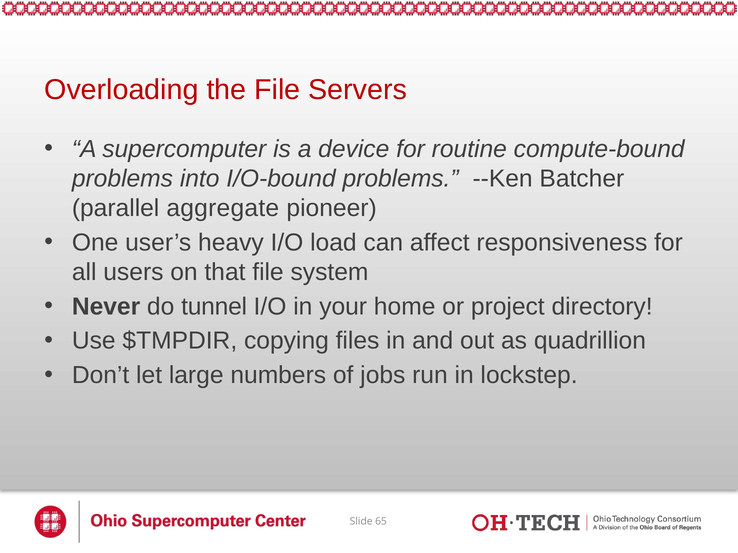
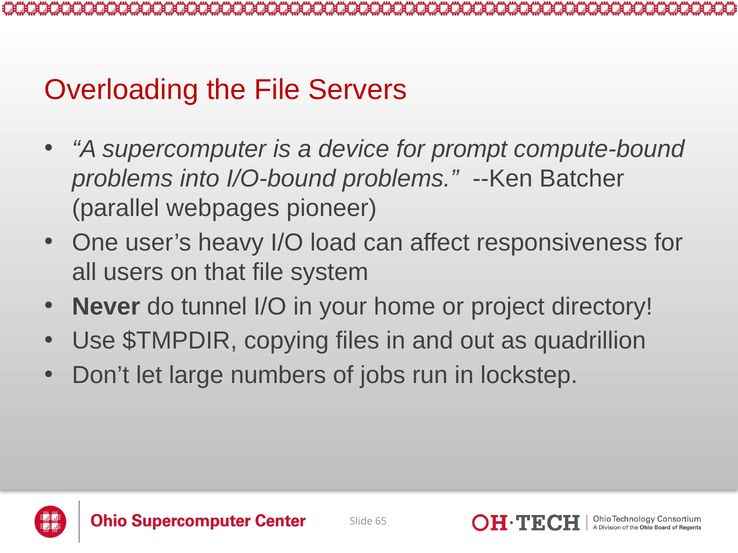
routine: routine -> prompt
aggregate: aggregate -> webpages
